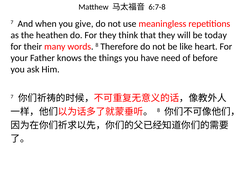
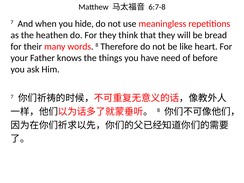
give: give -> hide
today: today -> bread
